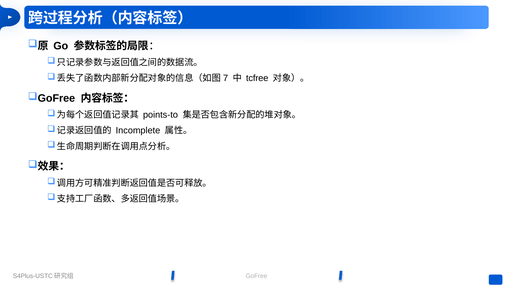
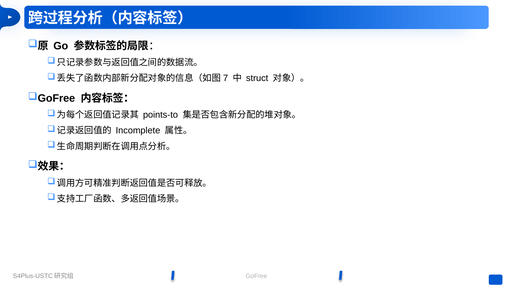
tcfree: tcfree -> struct
